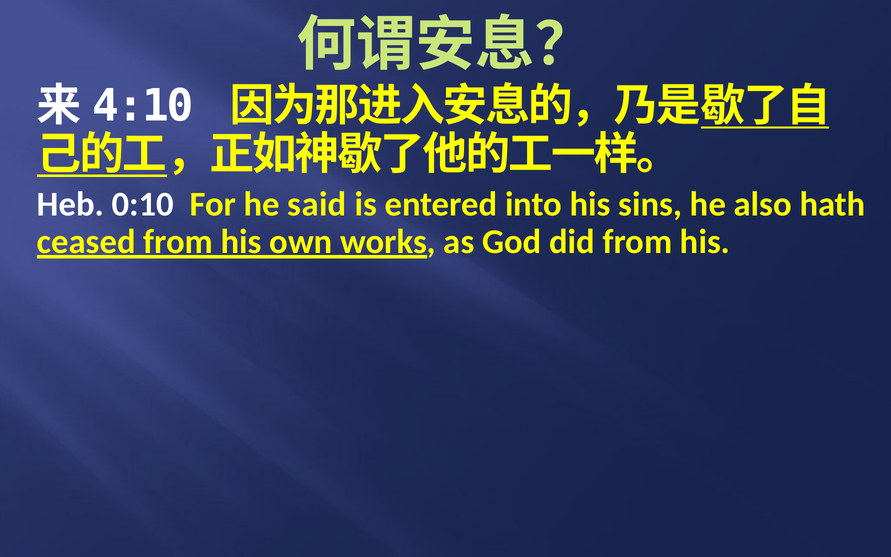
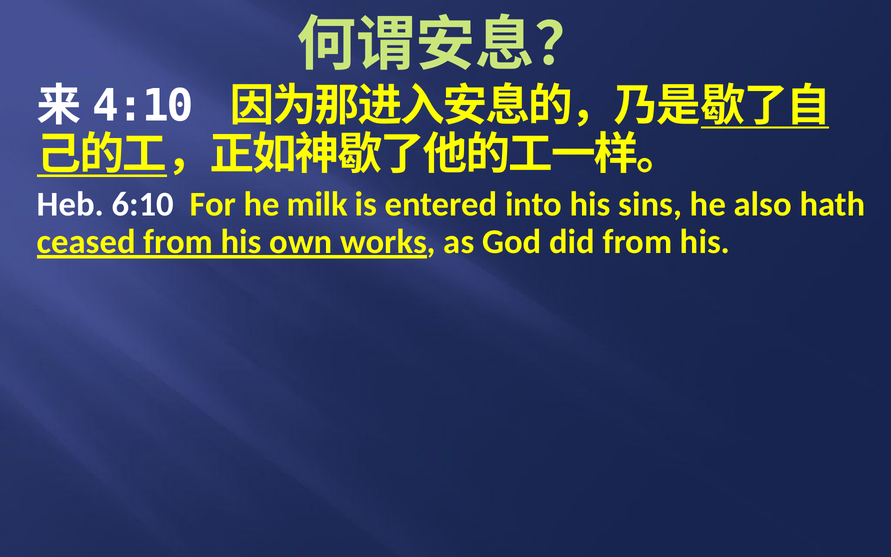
0:10: 0:10 -> 6:10
said: said -> milk
